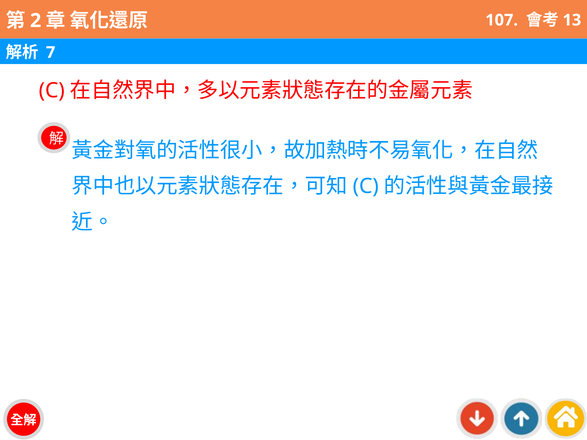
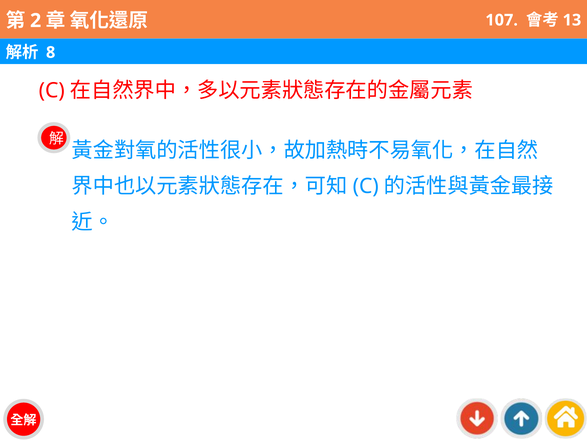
7: 7 -> 8
